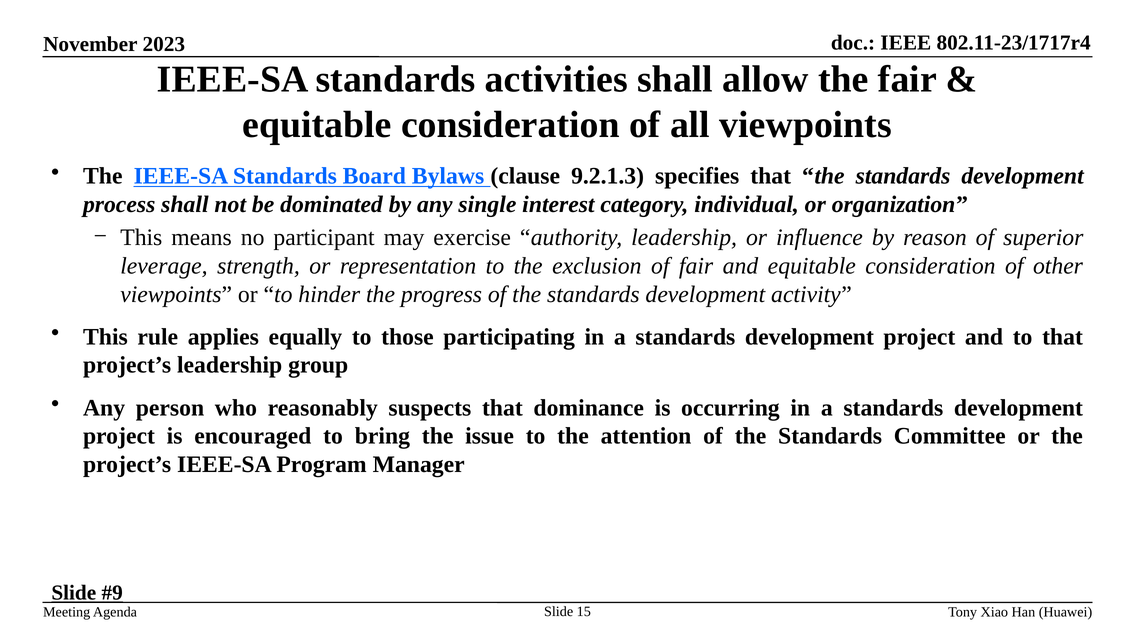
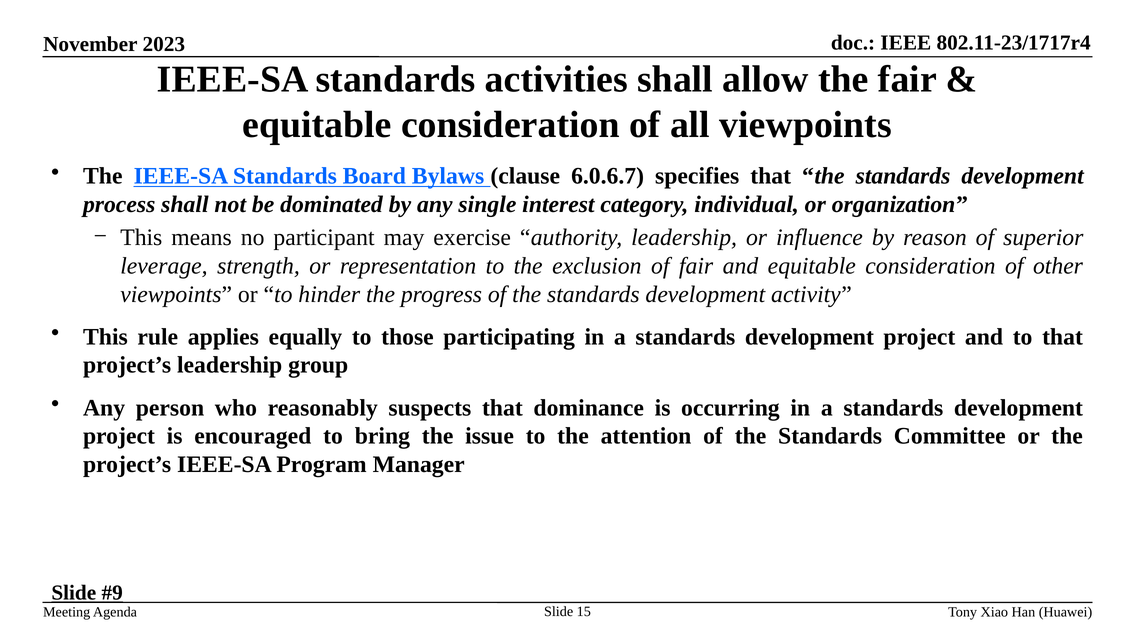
9.2.1.3: 9.2.1.3 -> 6.0.6.7
